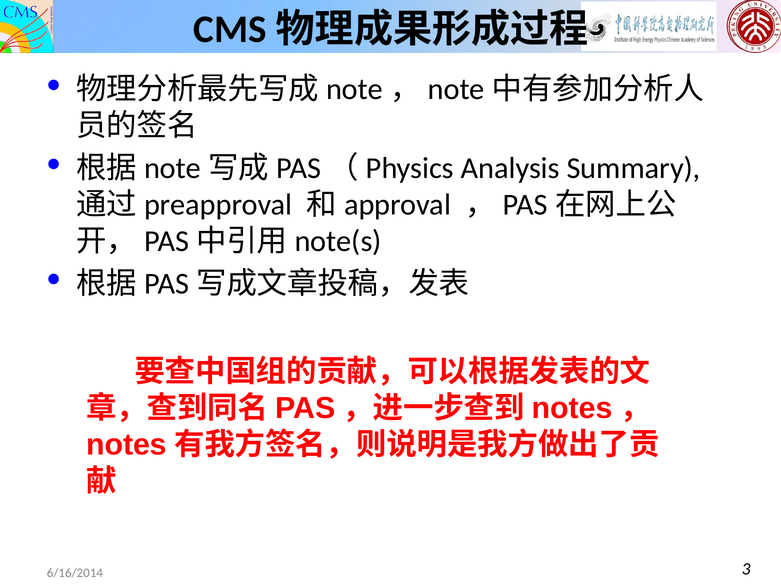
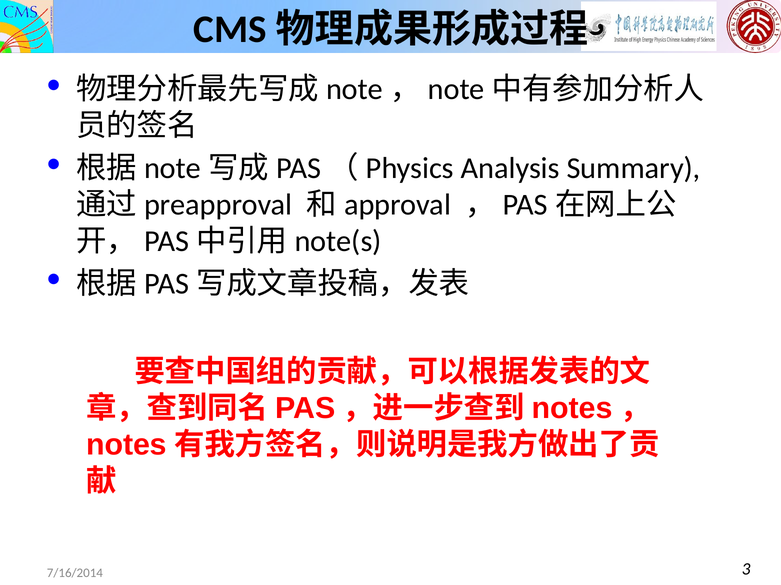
6/16/2014: 6/16/2014 -> 7/16/2014
